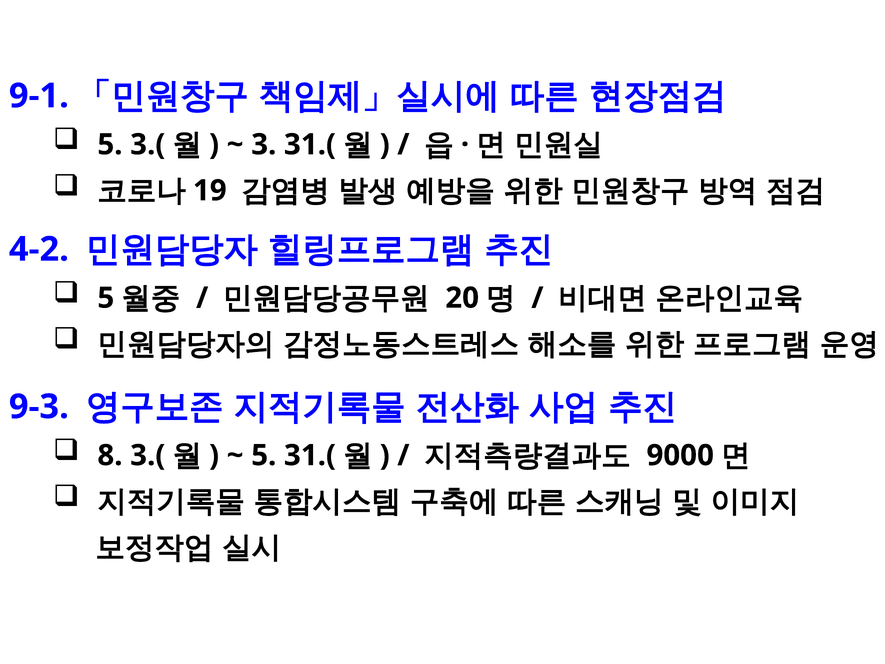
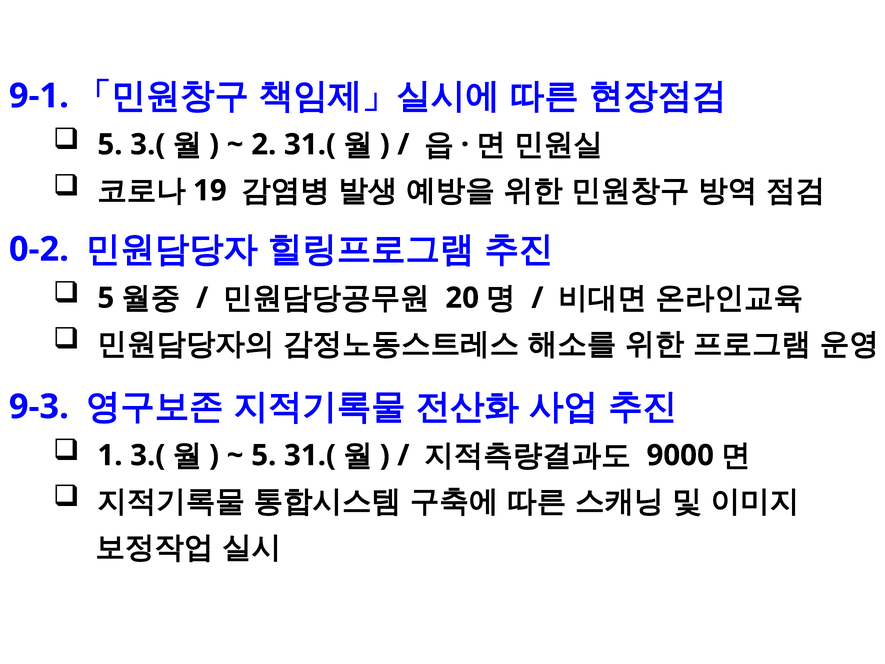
3: 3 -> 2
4-2: 4-2 -> 0-2
8: 8 -> 1
